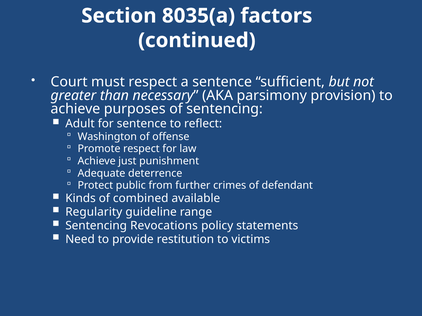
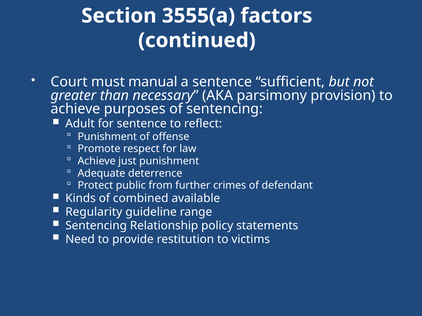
8035(a: 8035(a -> 3555(a
must respect: respect -> manual
Washington at (107, 137): Washington -> Punishment
Revocations: Revocations -> Relationship
